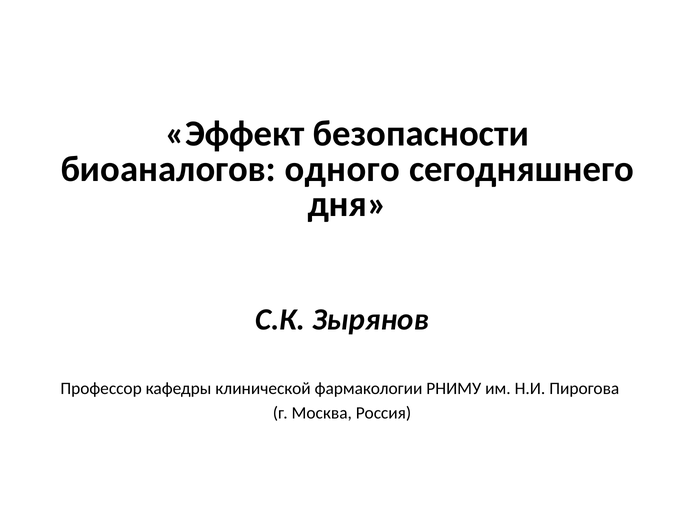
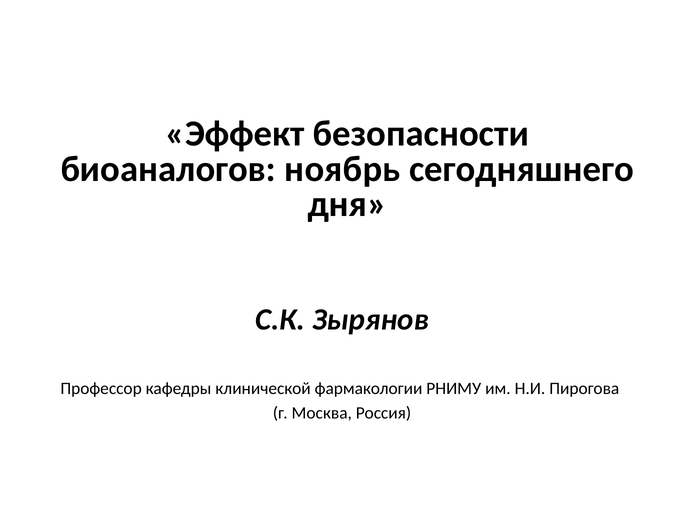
одного: одного -> ноябрь
